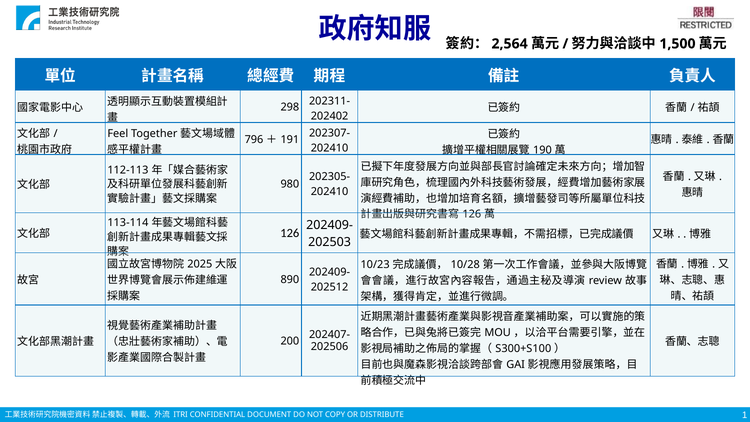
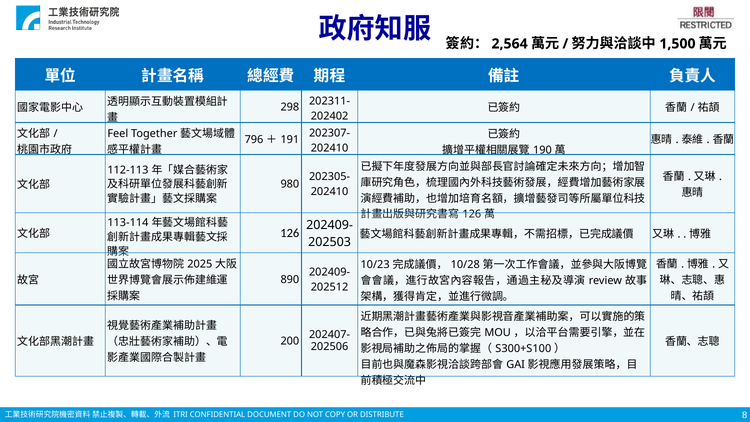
1: 1 -> 8
